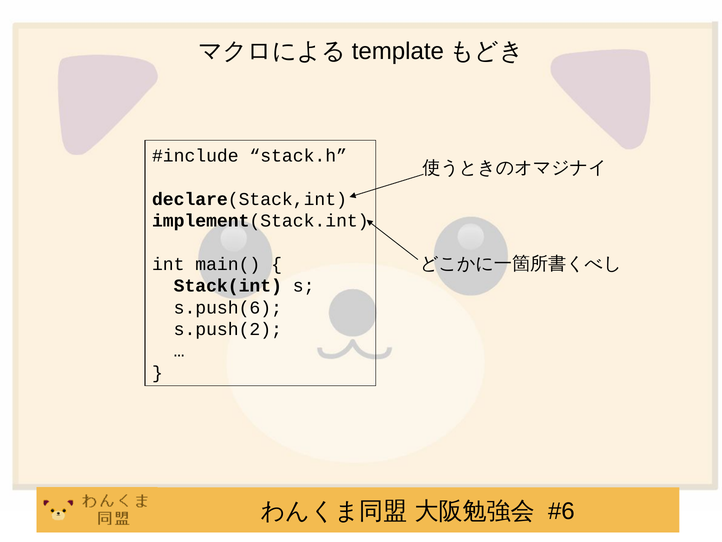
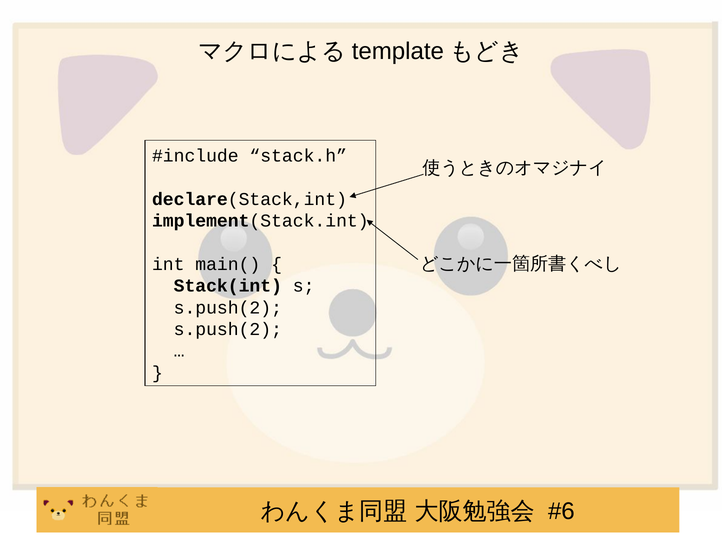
s.push(6 at (228, 307): s.push(6 -> s.push(2
